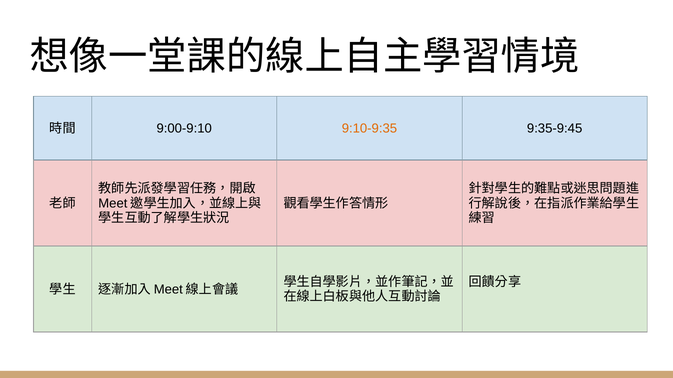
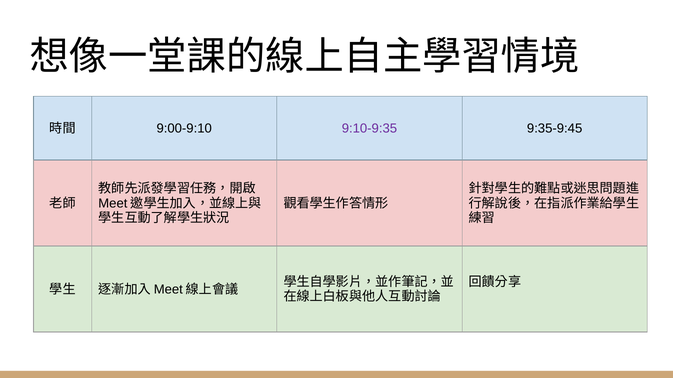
9:10-9:35 colour: orange -> purple
